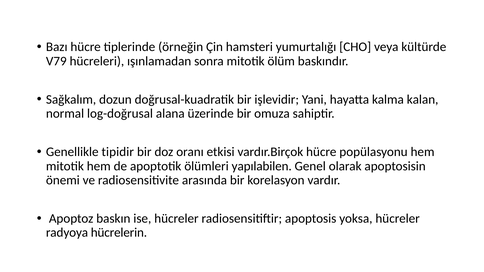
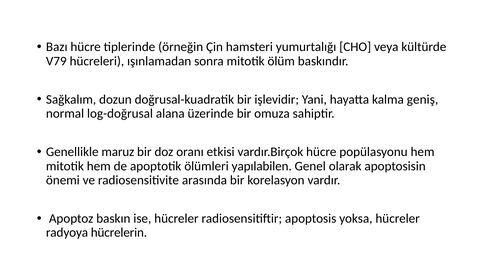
kalan: kalan -> geniş
tipidir: tipidir -> maruz
